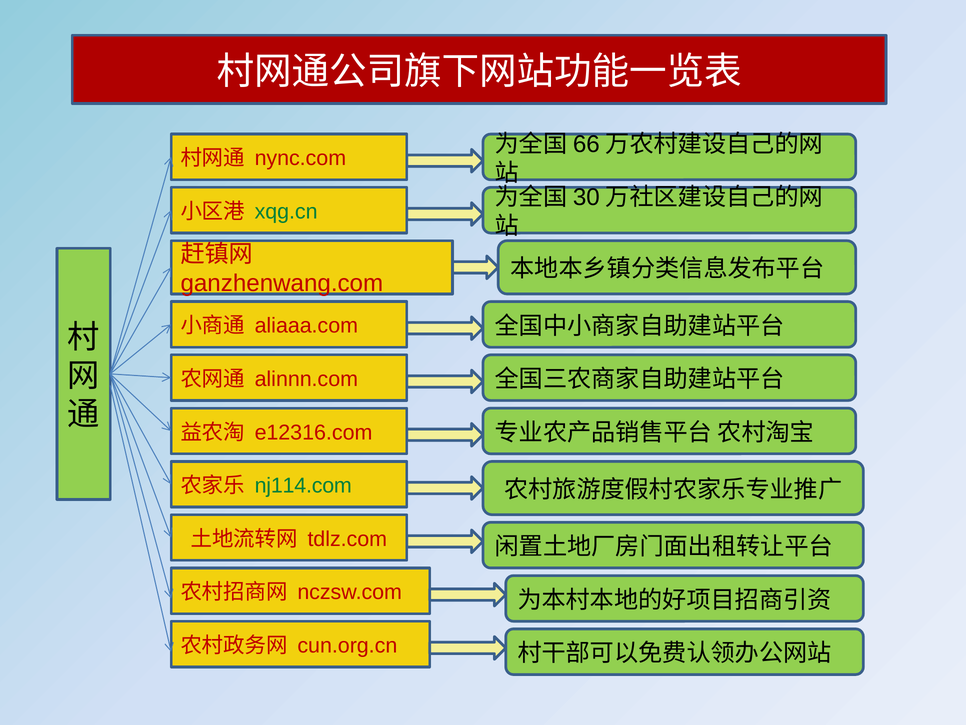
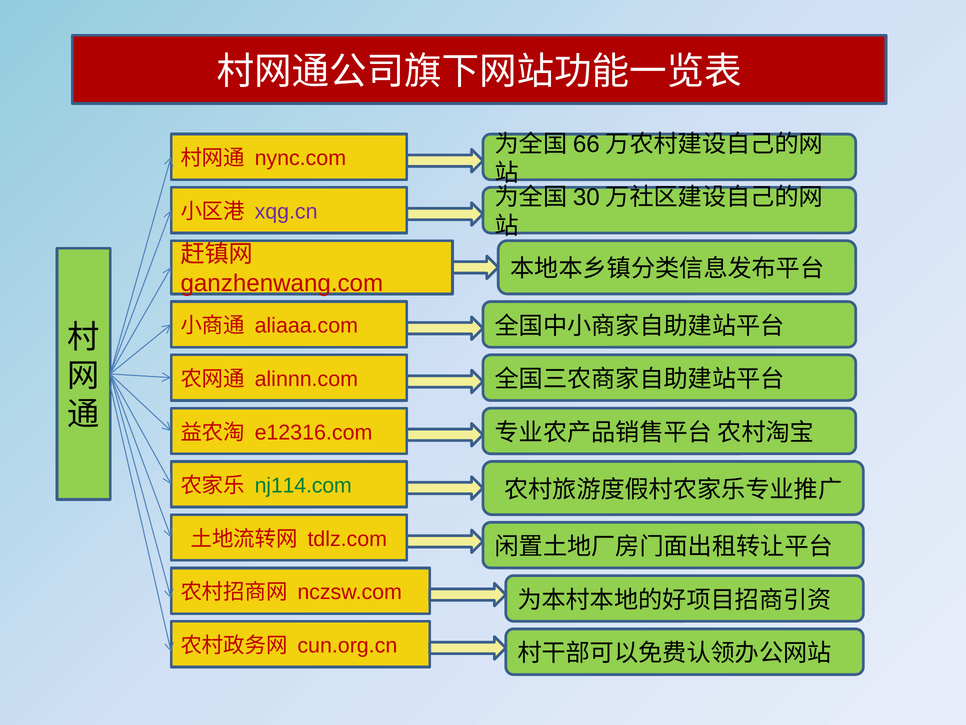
xqg.cn colour: green -> purple
